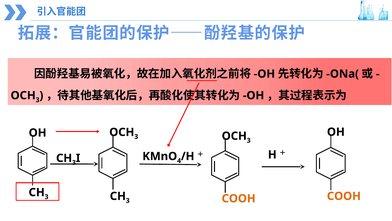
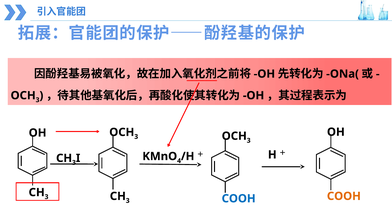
COOH at (239, 198) colour: orange -> blue
